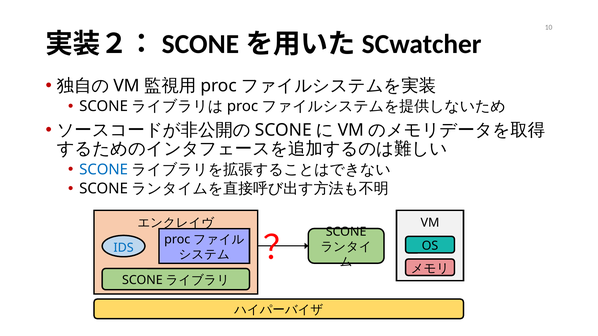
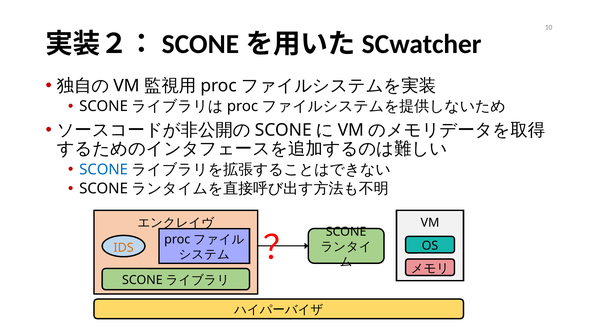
IDS colour: blue -> orange
